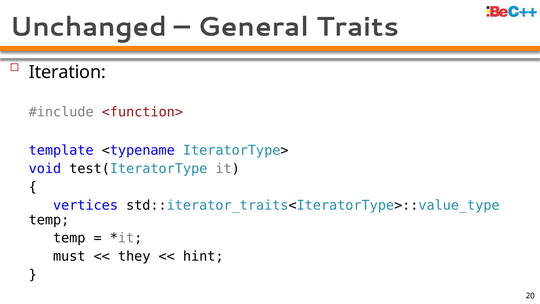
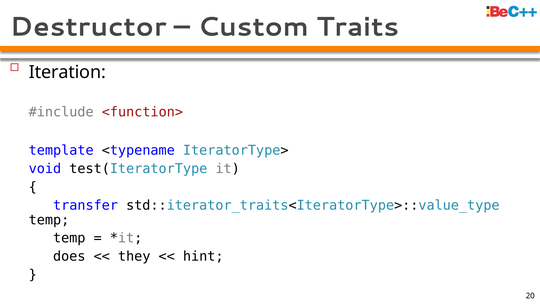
Unchanged: Unchanged -> Destructor
General: General -> Custom
vertices: vertices -> transfer
must: must -> does
